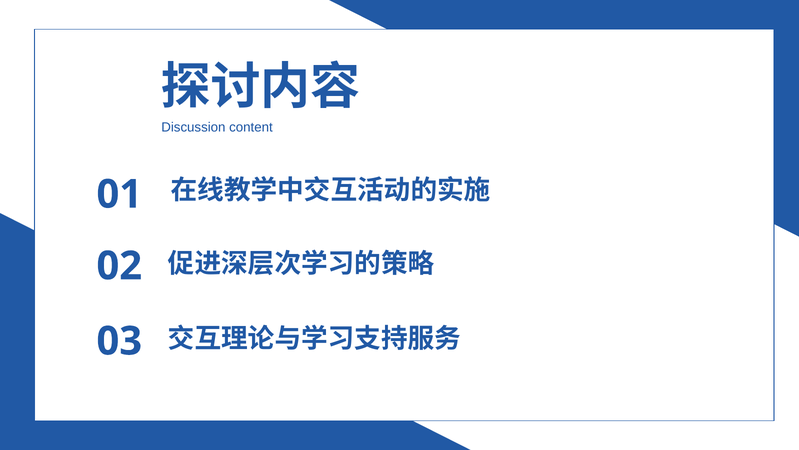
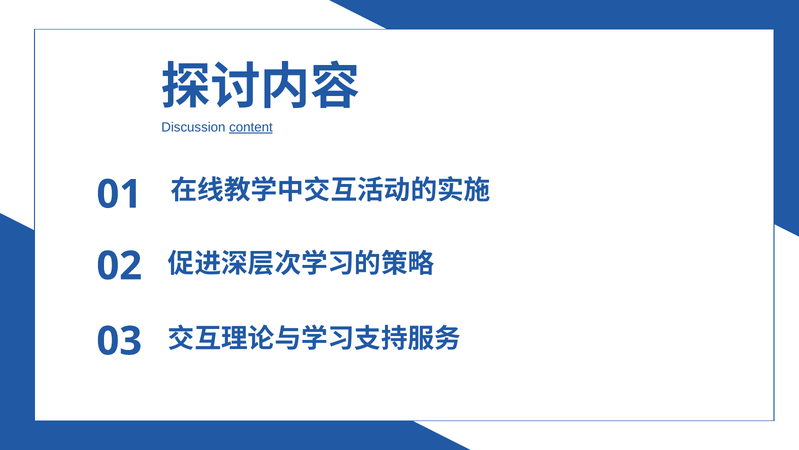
content underline: none -> present
